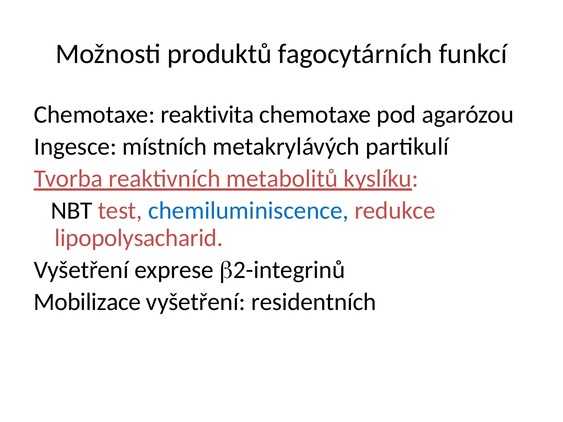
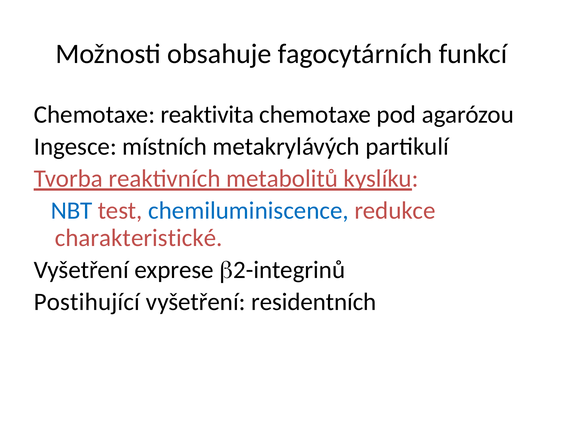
produktů: produktů -> obsahuje
NBT colour: black -> blue
lipopolysacharid: lipopolysacharid -> charakteristické
Mobilizace: Mobilizace -> Postihující
